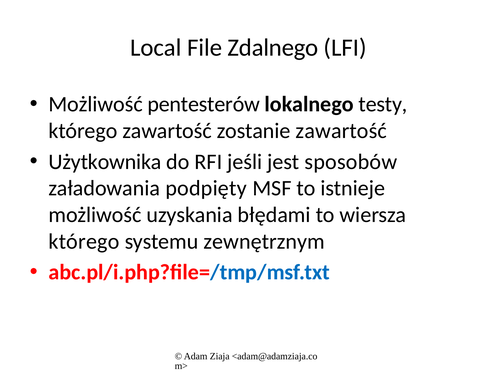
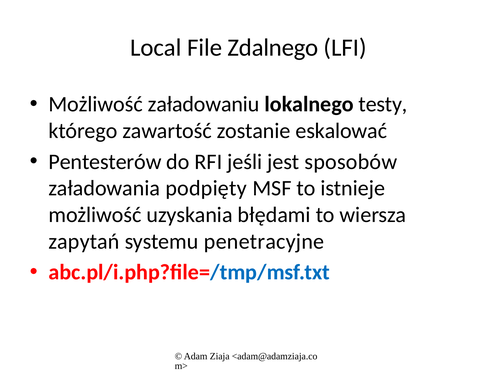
pentesterów: pentesterów -> załadowaniu
zostanie zawartość: zawartość -> eskalować
Użytkownika: Użytkownika -> Pentesterów
którego at (84, 241): którego -> zapytań
zewnętrznym: zewnętrznym -> penetracyjne
